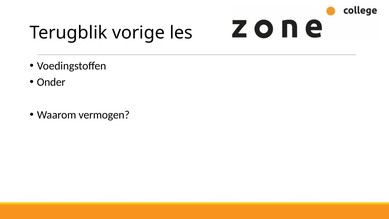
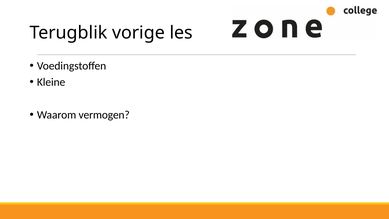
Onder: Onder -> Kleine
